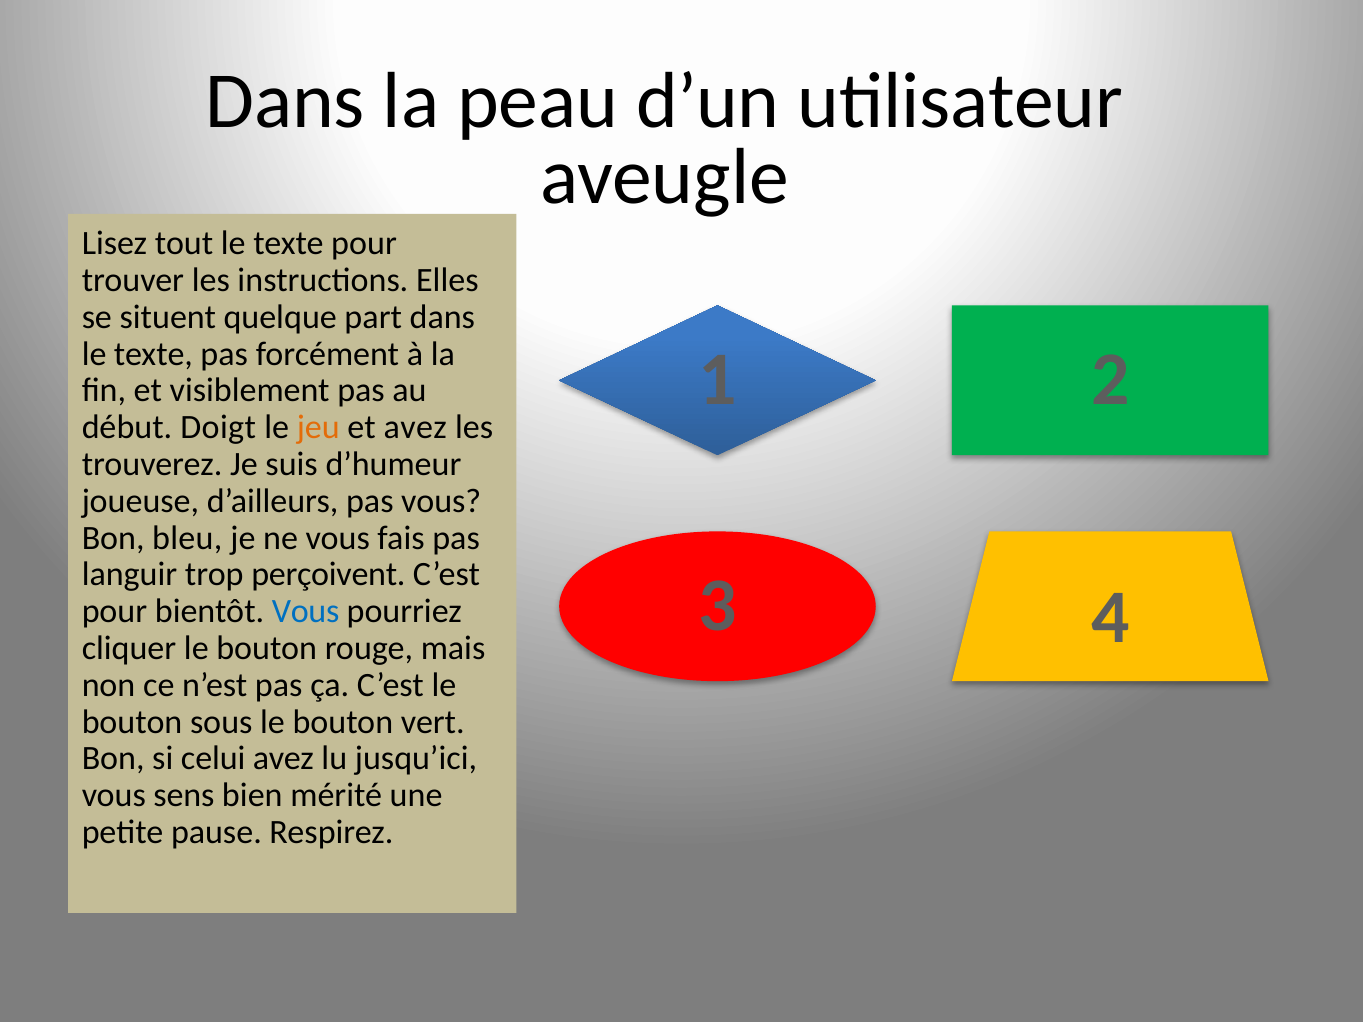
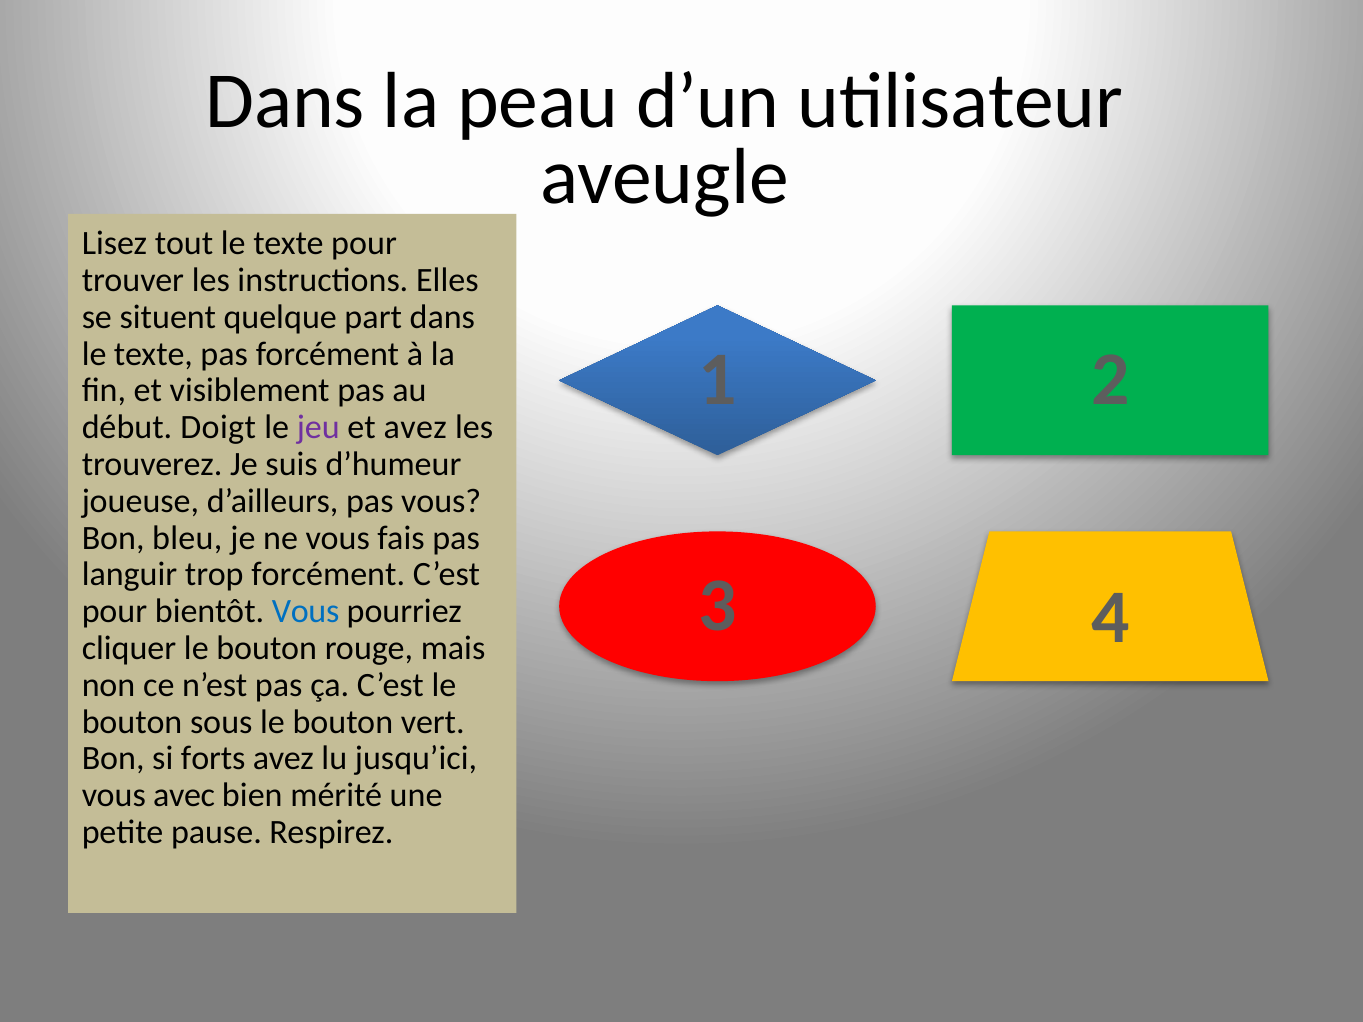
jeu colour: orange -> purple
trop perçoivent: perçoivent -> forcément
celui: celui -> forts
sens: sens -> avec
